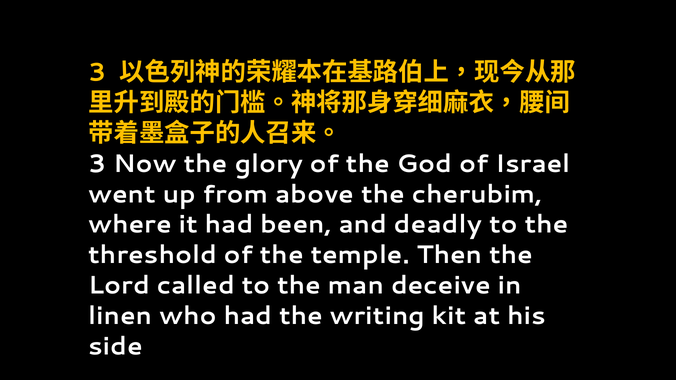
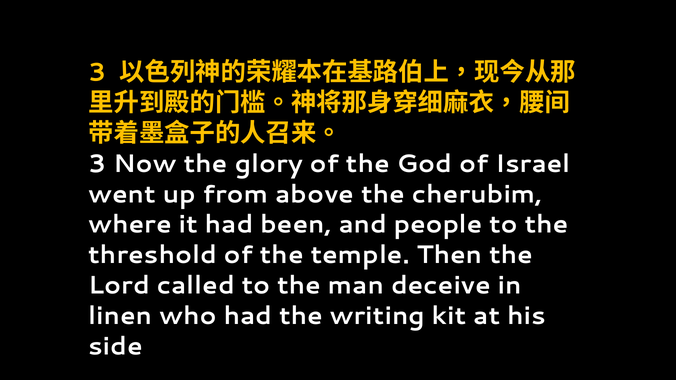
deadly: deadly -> people
